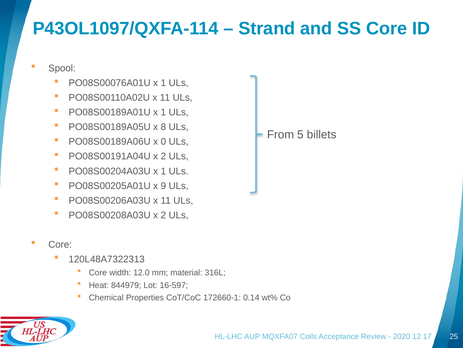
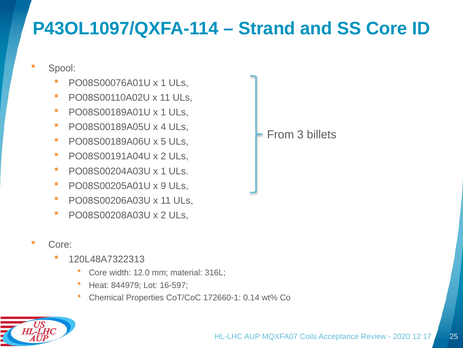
8: 8 -> 4
5: 5 -> 3
0: 0 -> 5
